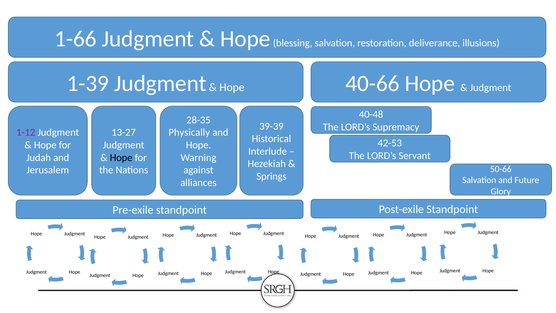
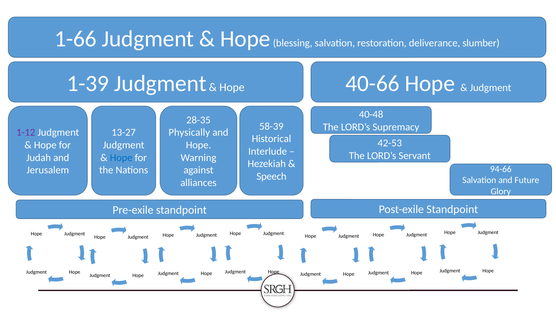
illusions: illusions -> slumber
39-39: 39-39 -> 58-39
Hope at (121, 157) colour: black -> blue
50-66: 50-66 -> 94-66
Springs: Springs -> Speech
